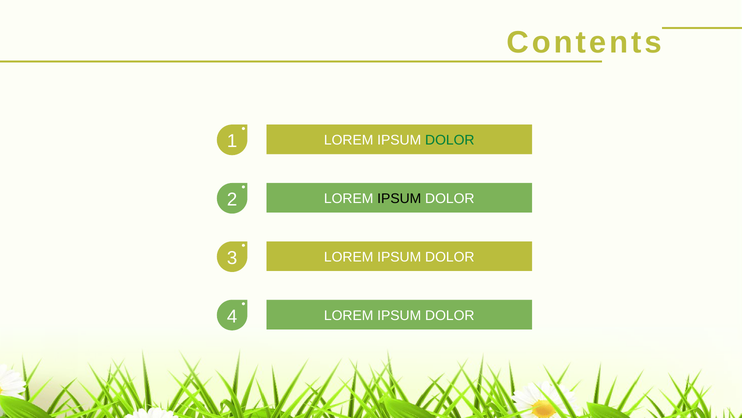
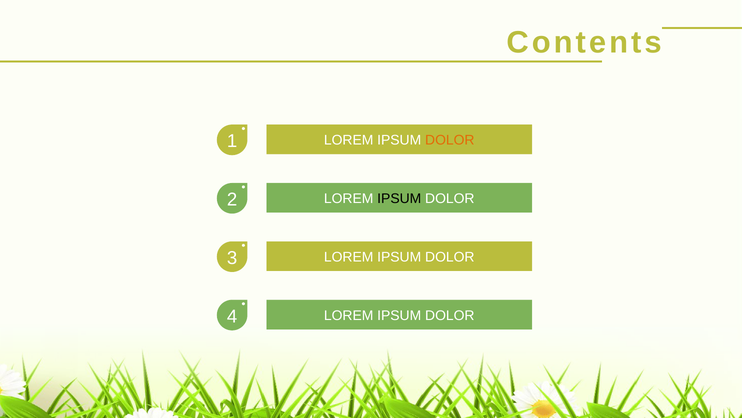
DOLOR at (450, 140) colour: green -> orange
